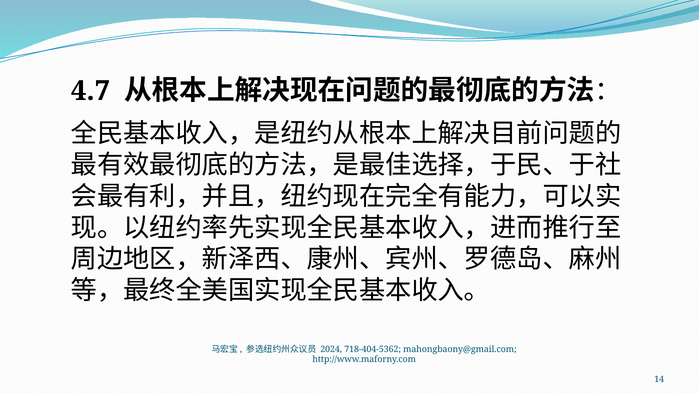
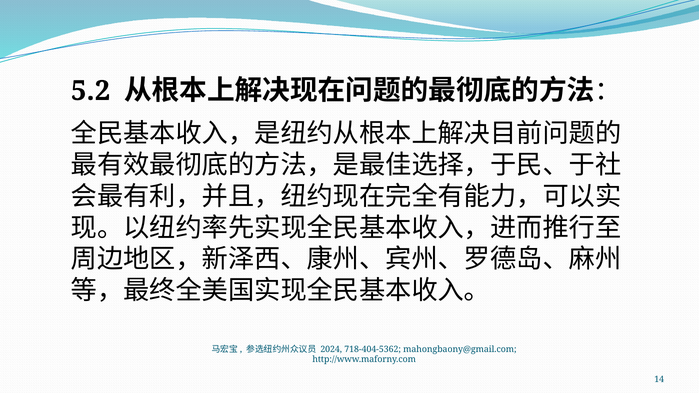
4.7: 4.7 -> 5.2
